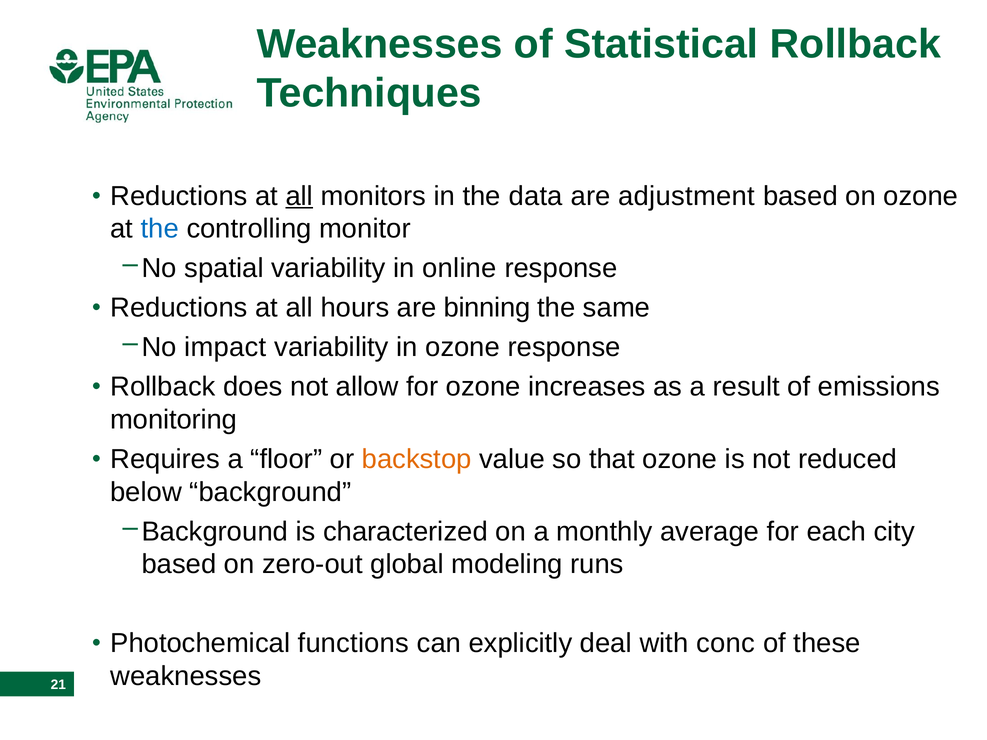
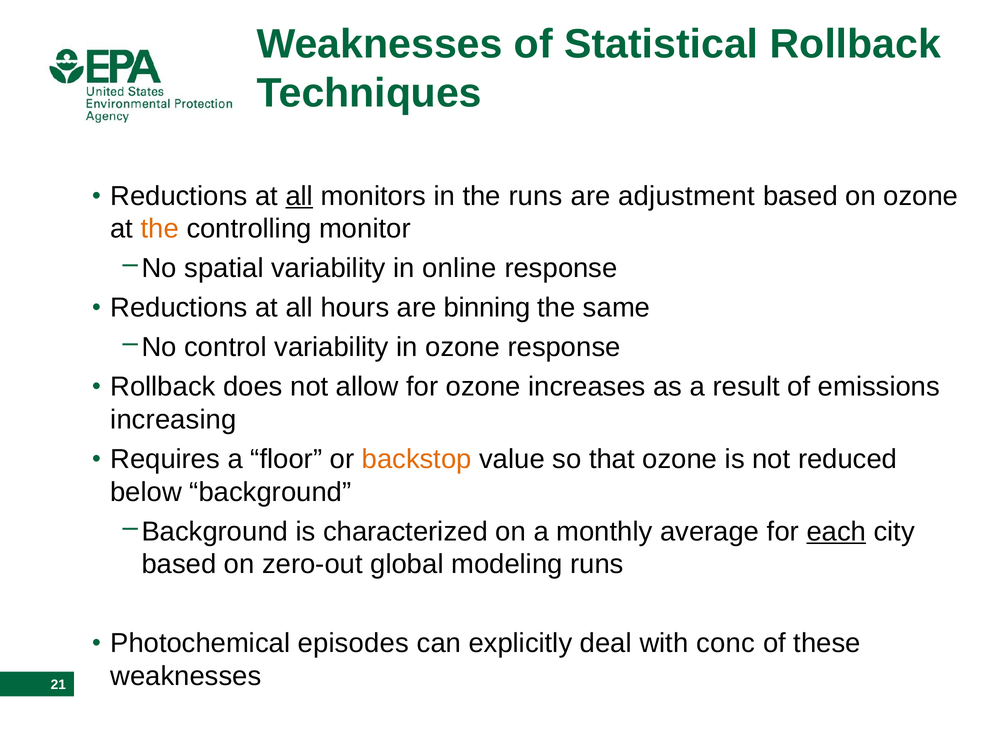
the data: data -> runs
the at (160, 229) colour: blue -> orange
impact: impact -> control
monitoring: monitoring -> increasing
each underline: none -> present
functions: functions -> episodes
